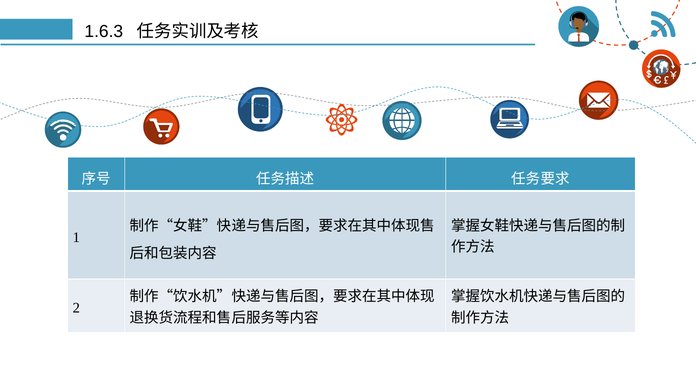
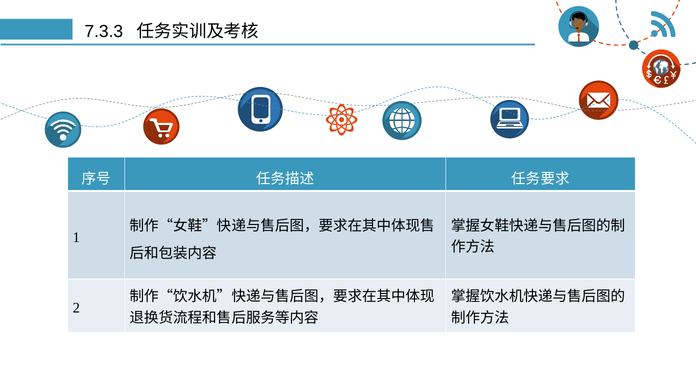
1.6.3: 1.6.3 -> 7.3.3
